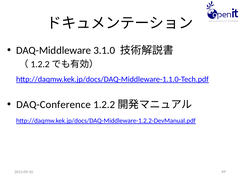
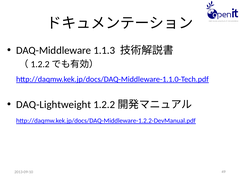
3.1.0: 3.1.0 -> 1.1.3
DAQ-Conference: DAQ-Conference -> DAQ-Lightweight
